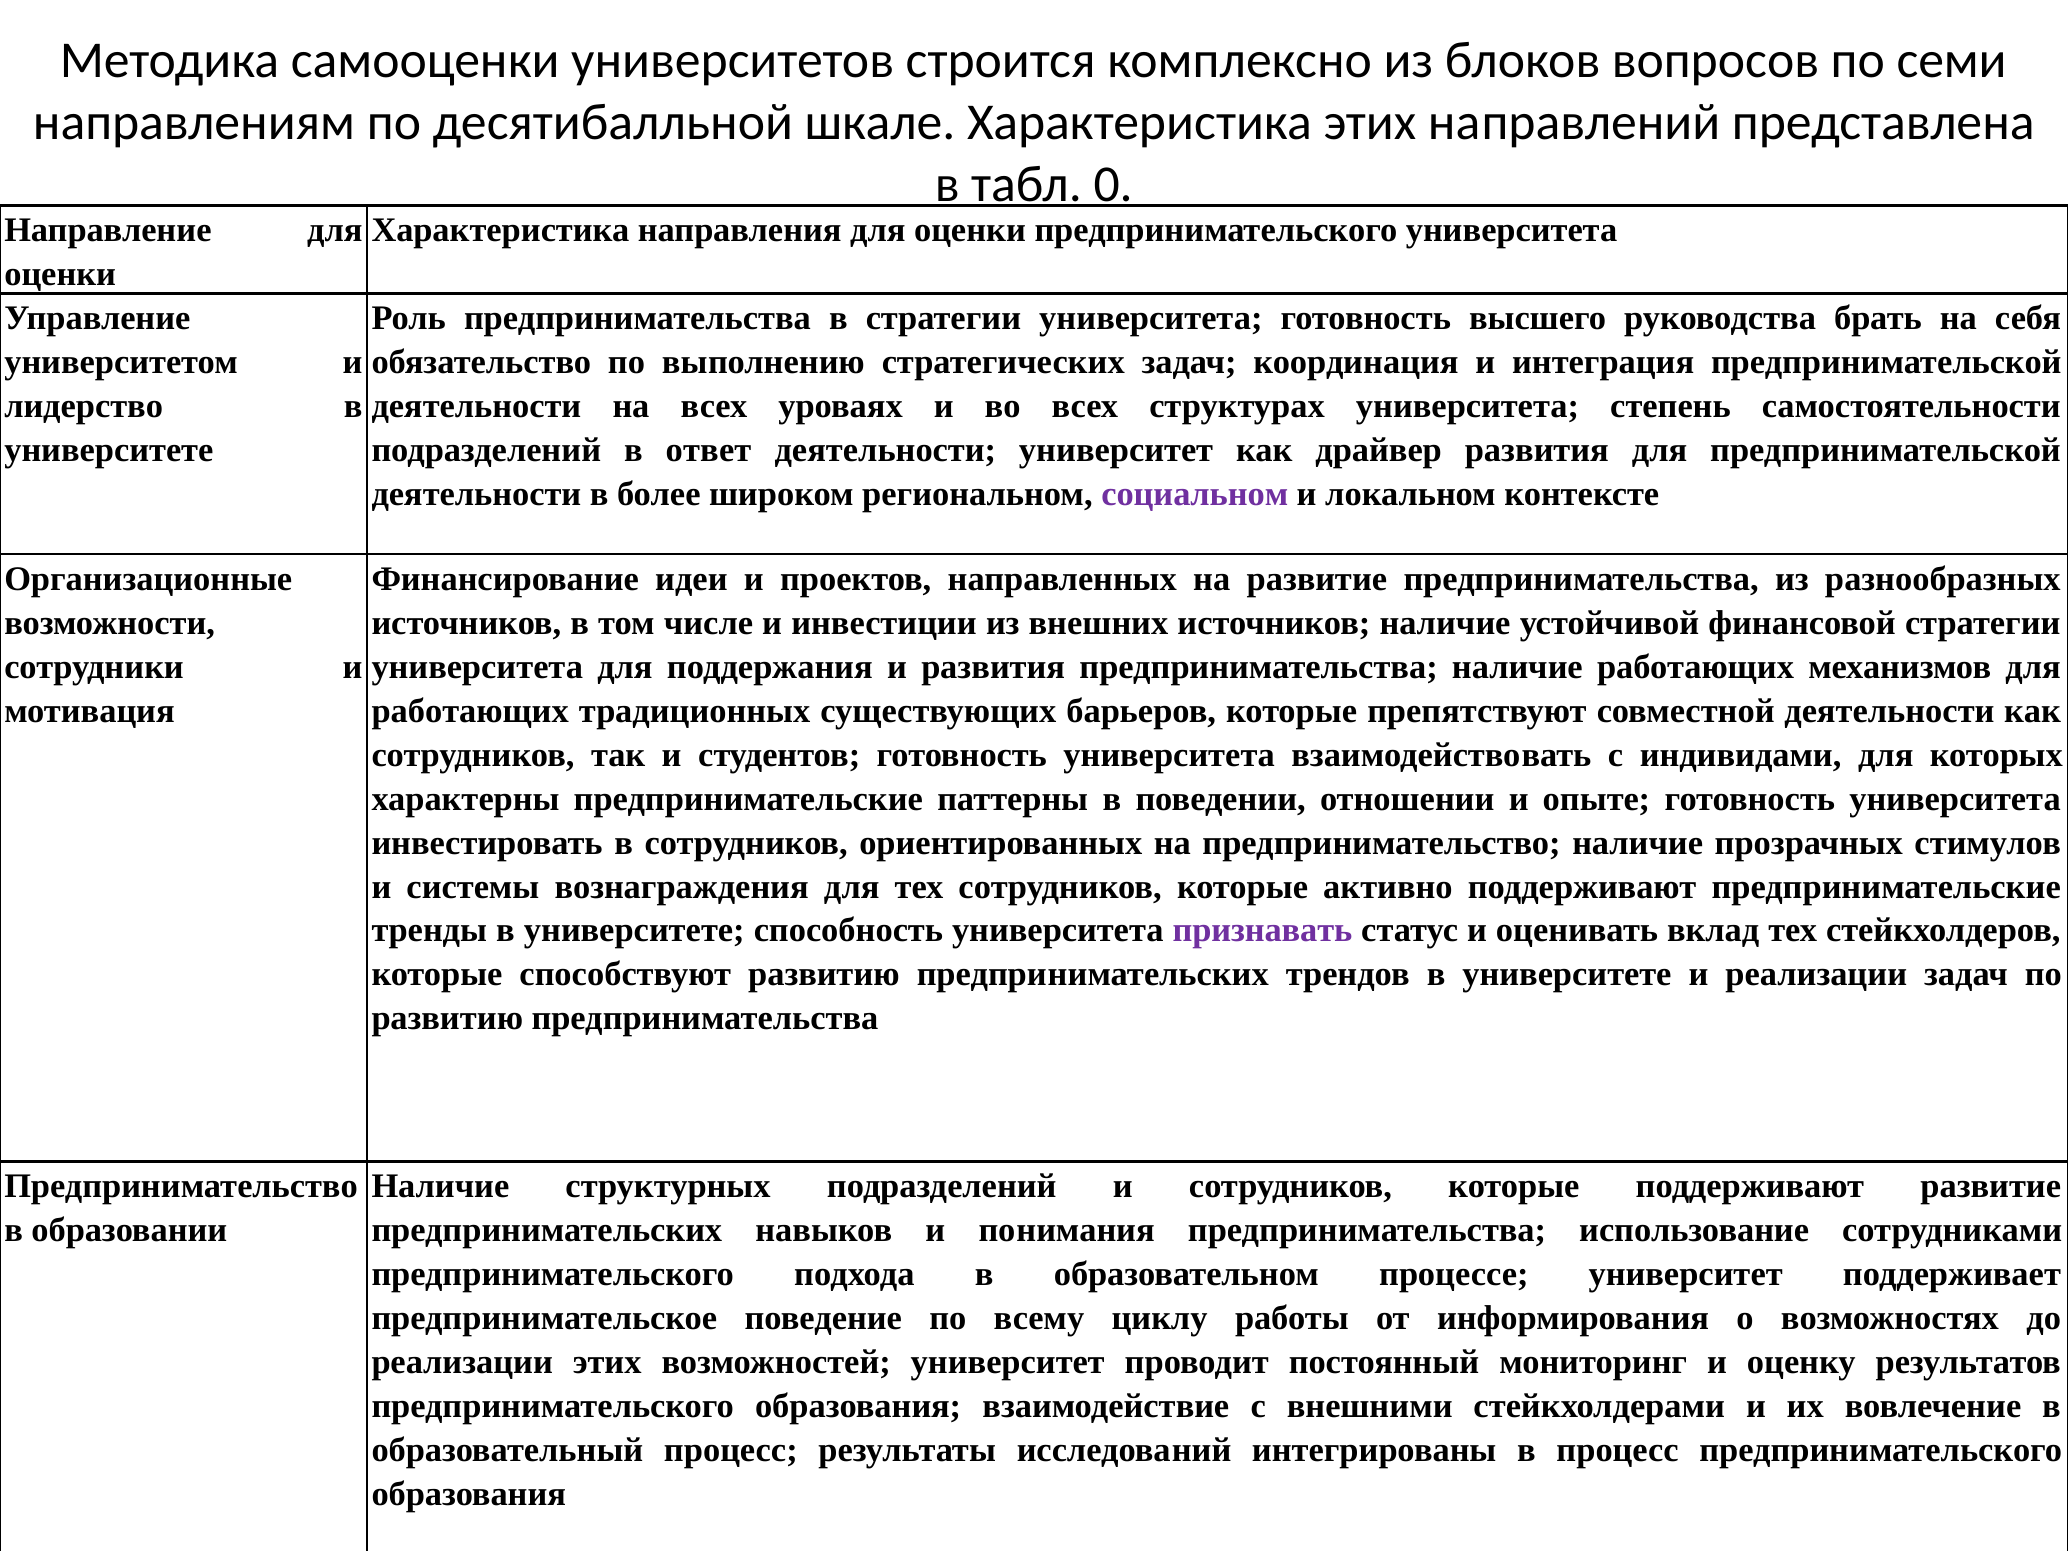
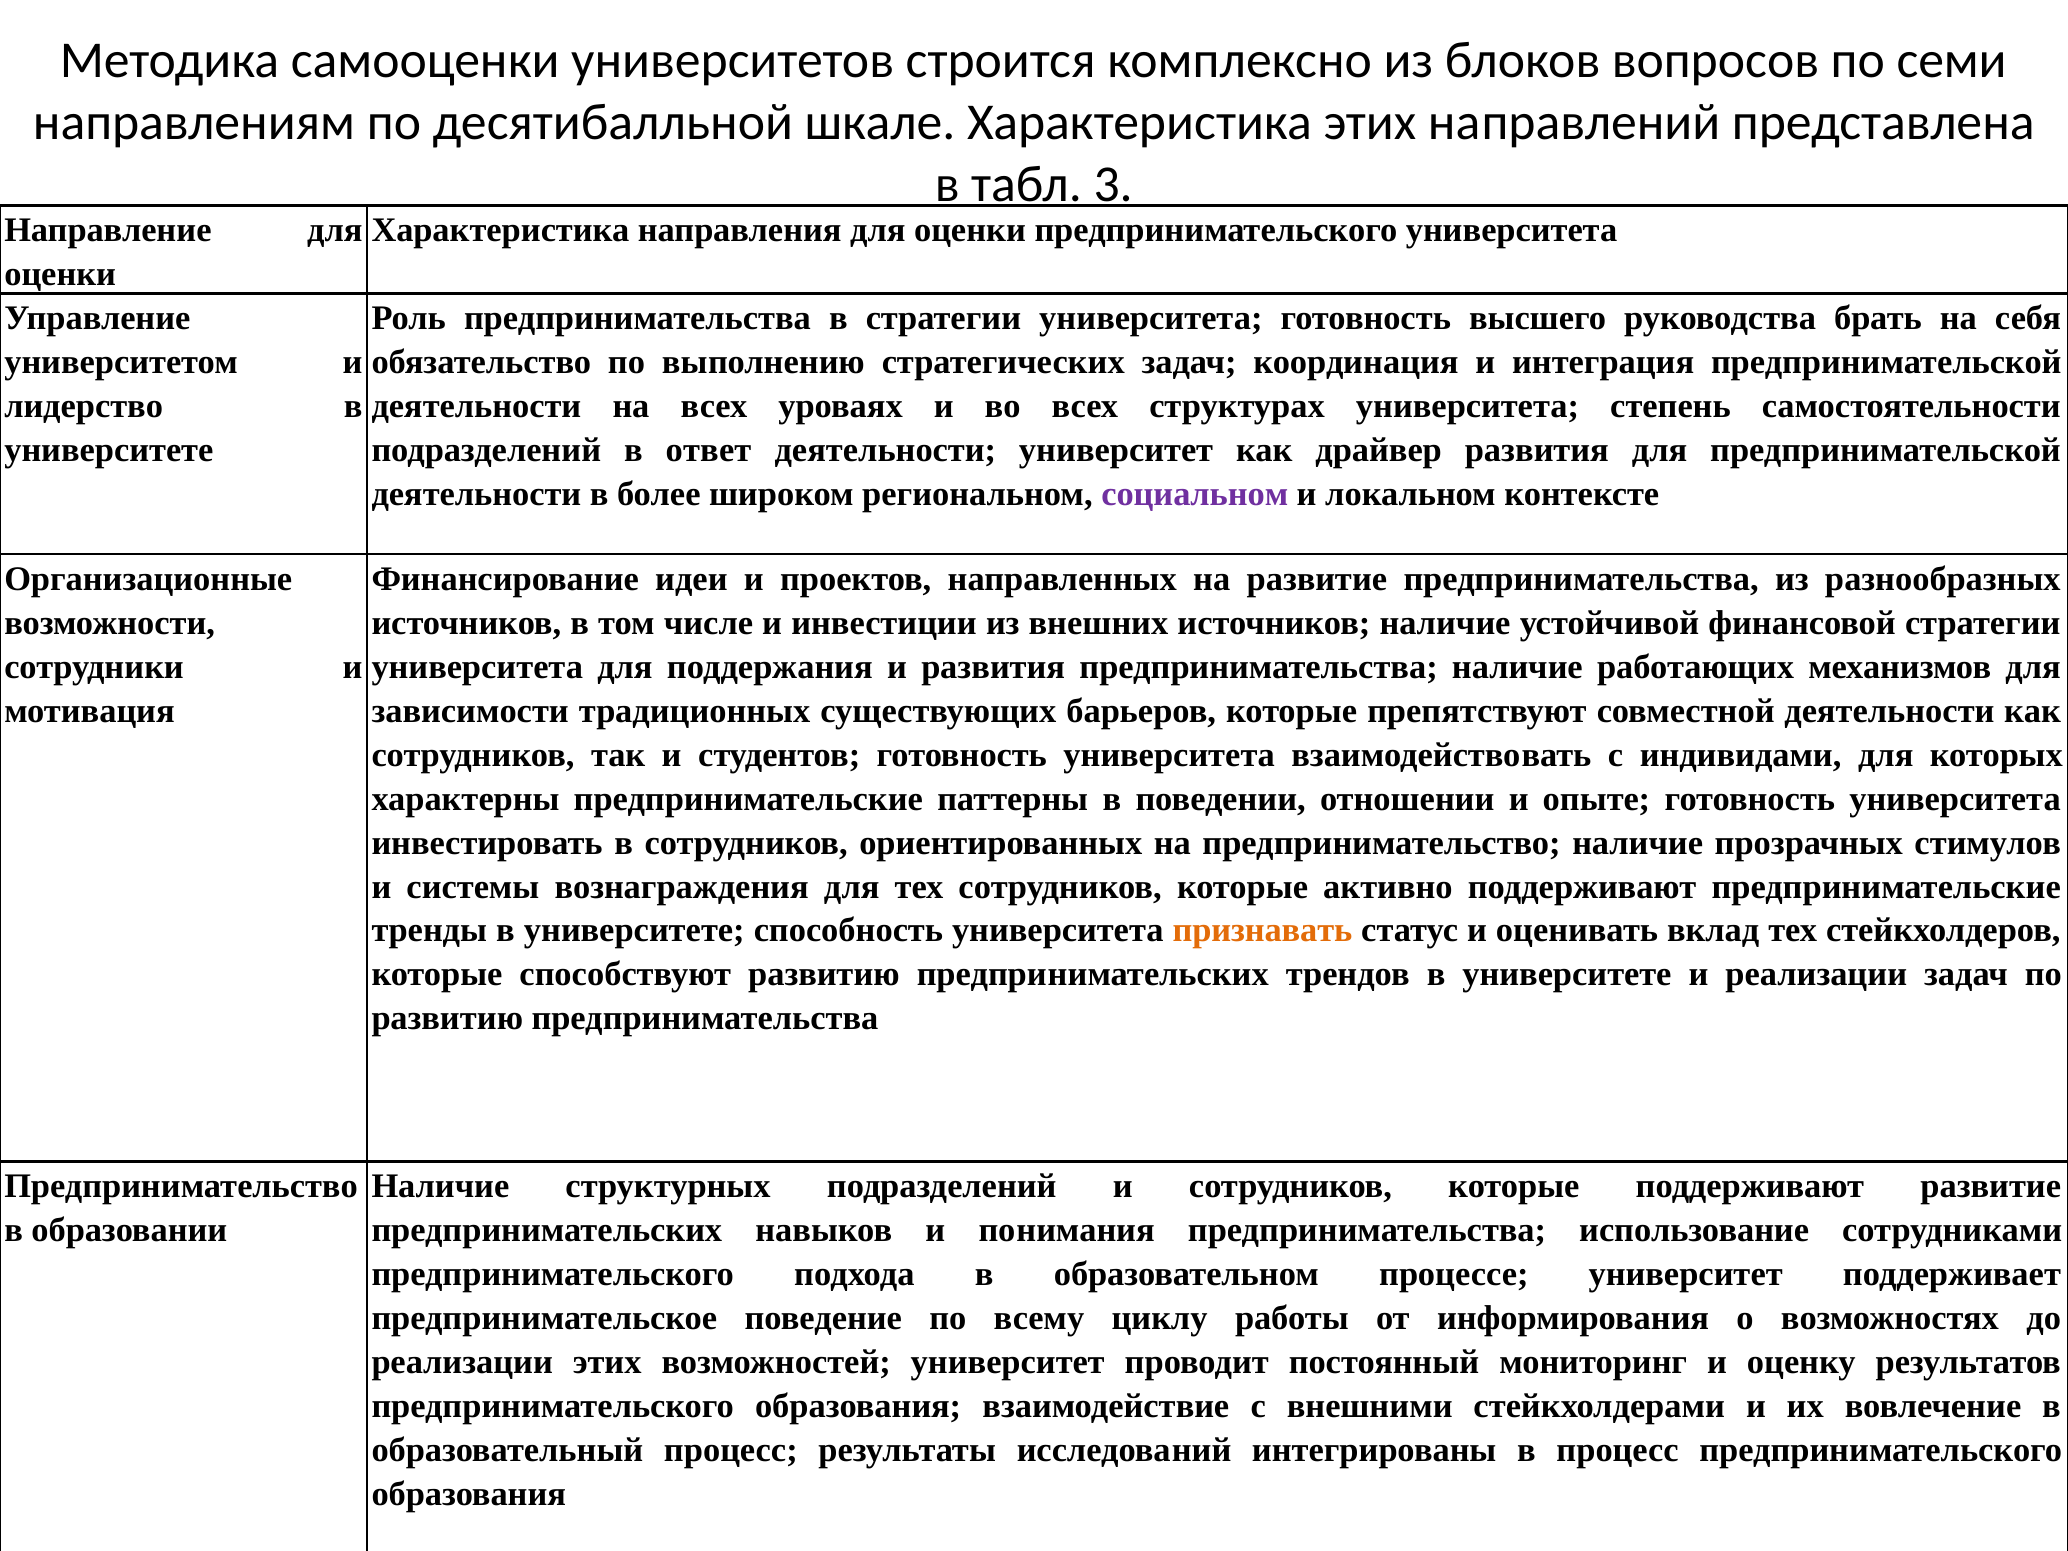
0: 0 -> 3
работающих at (470, 711): работающих -> зависимости
признавать colour: purple -> orange
